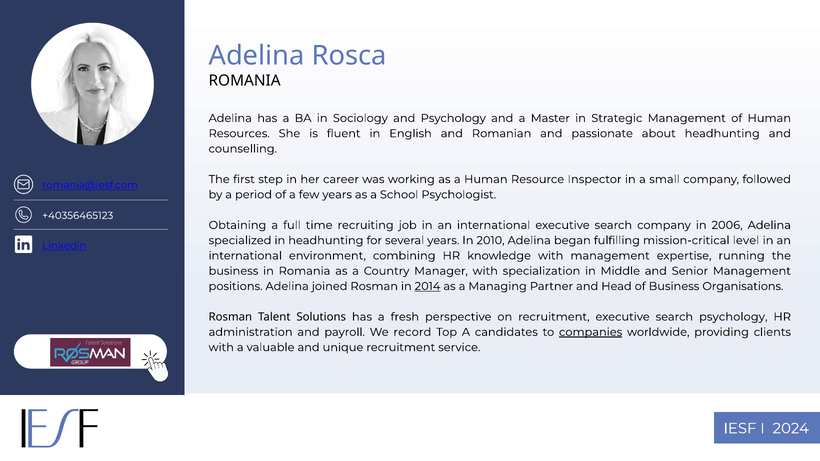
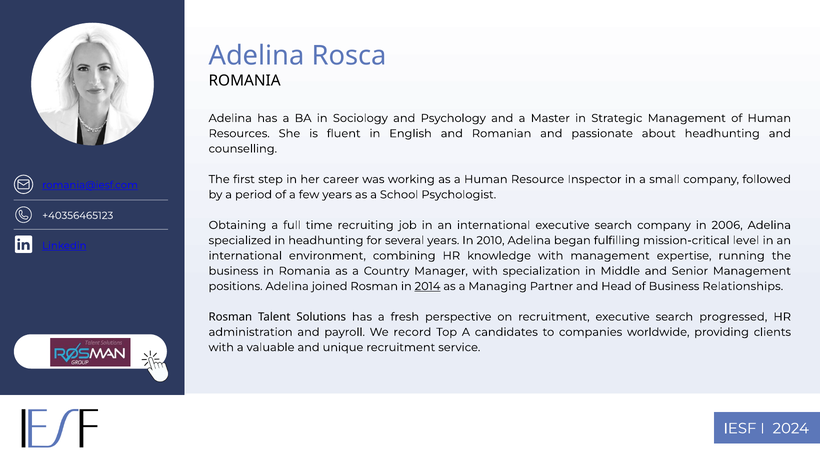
Organisations: Organisations -> Relationships
search psychology: psychology -> progressed
companies underline: present -> none
